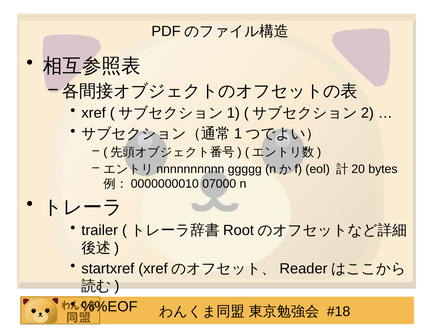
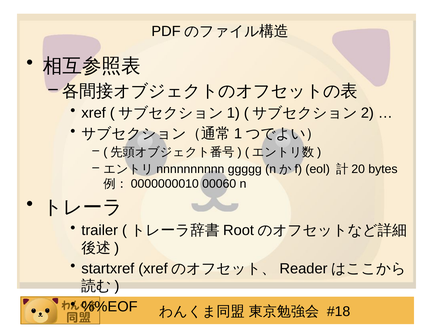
07000: 07000 -> 00060
